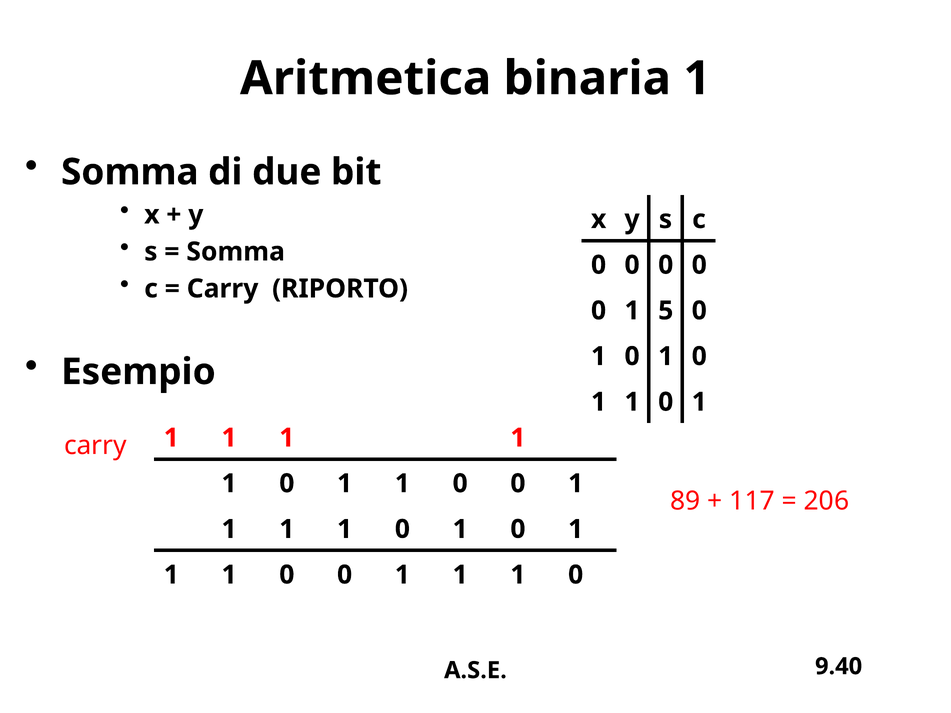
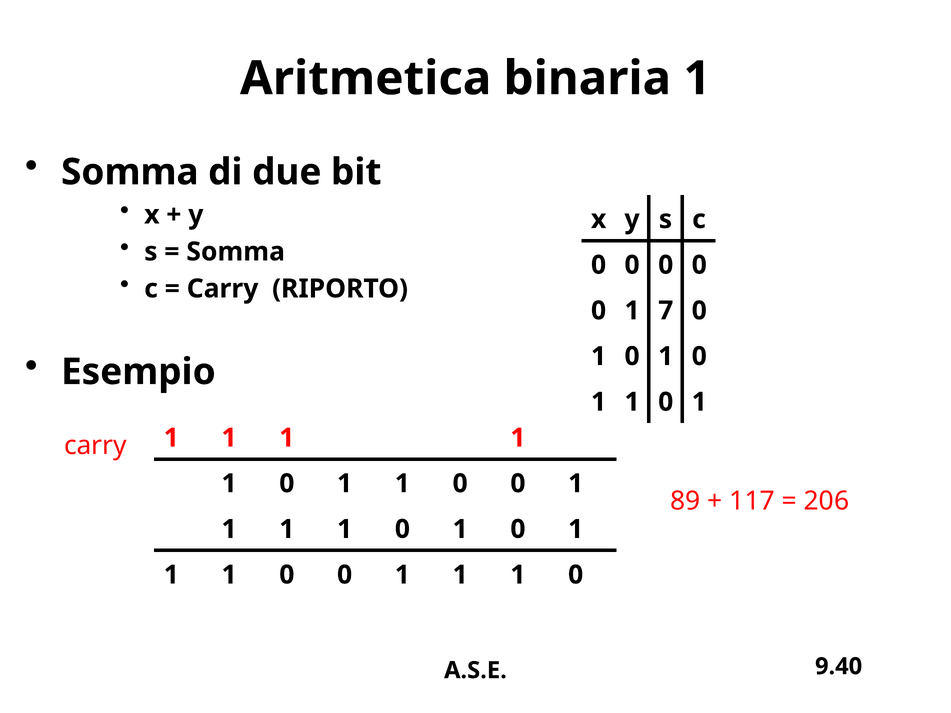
5: 5 -> 7
